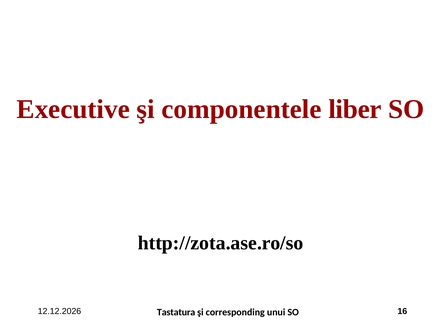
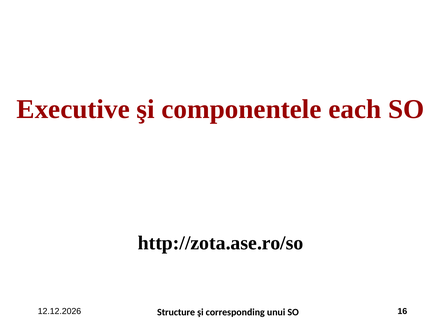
liber: liber -> each
Tastatura: Tastatura -> Structure
